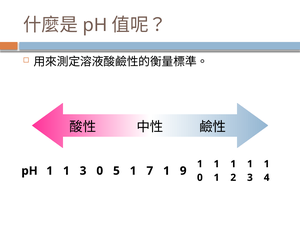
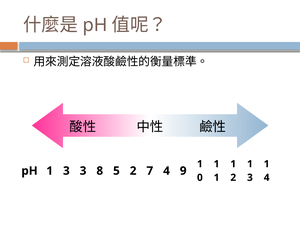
pH 1 1: 1 -> 3
3 0: 0 -> 8
5 1: 1 -> 2
7 1: 1 -> 4
